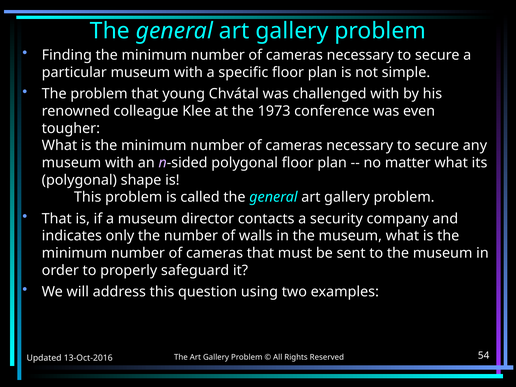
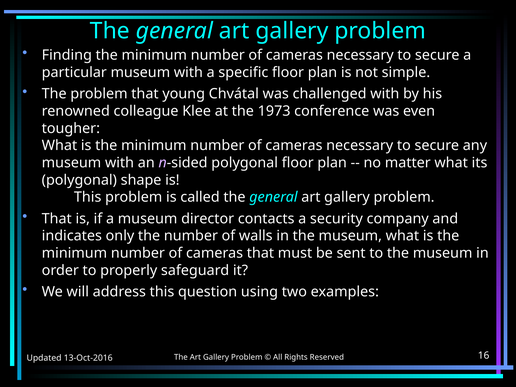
54: 54 -> 16
